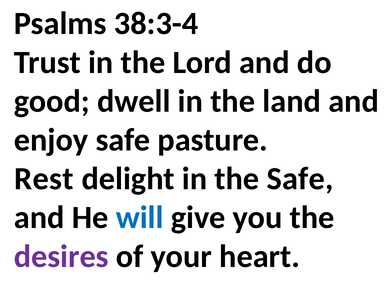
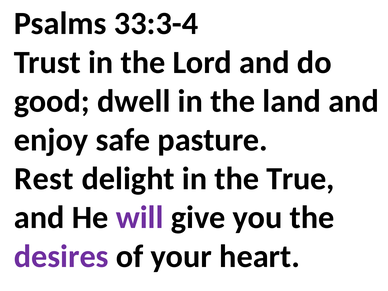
38:3-4: 38:3-4 -> 33:3-4
the Safe: Safe -> True
will colour: blue -> purple
